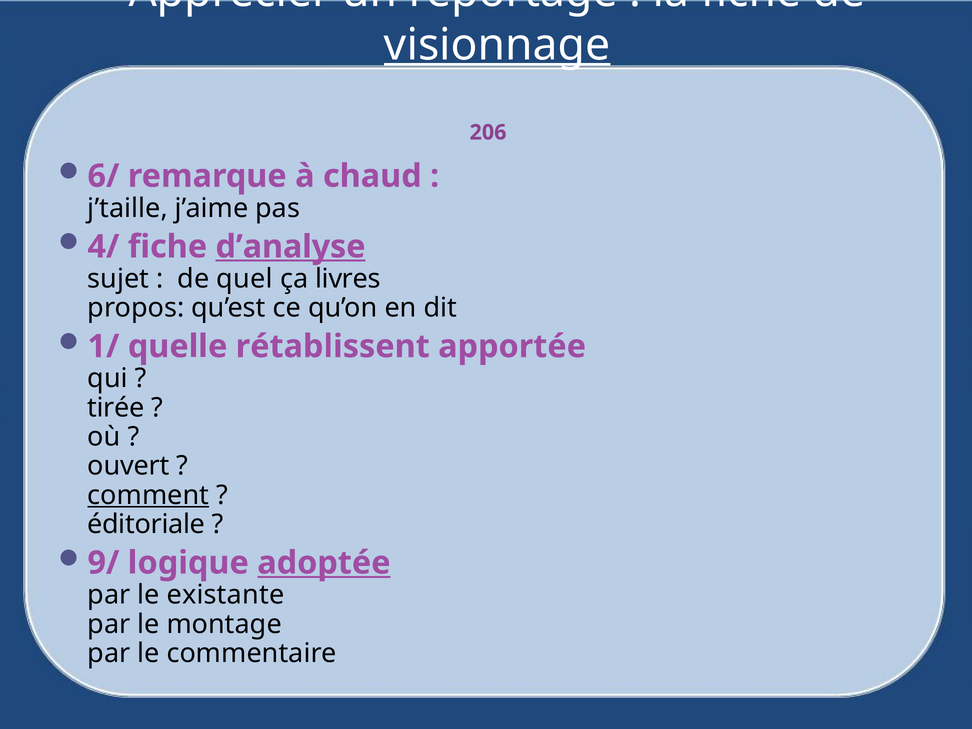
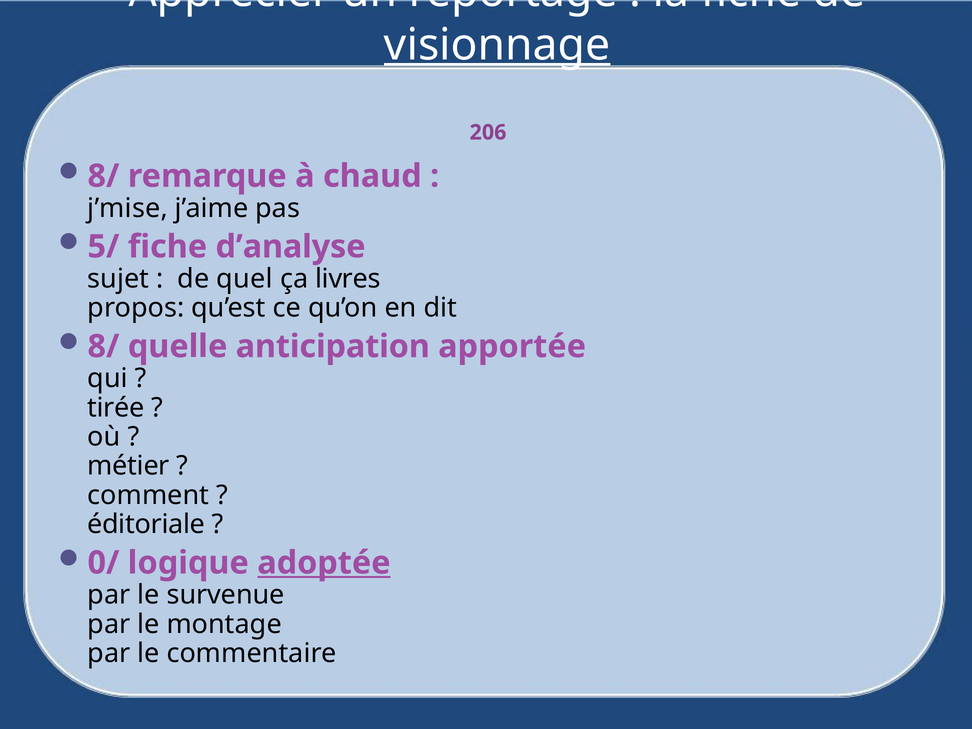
6/ at (103, 176): 6/ -> 8/
j’taille: j’taille -> j’mise
4/: 4/ -> 5/
d’analyse underline: present -> none
1/ at (103, 346): 1/ -> 8/
rétablissent: rétablissent -> anticipation
ouvert: ouvert -> métier
comment underline: present -> none
9/: 9/ -> 0/
existante: existante -> survenue
